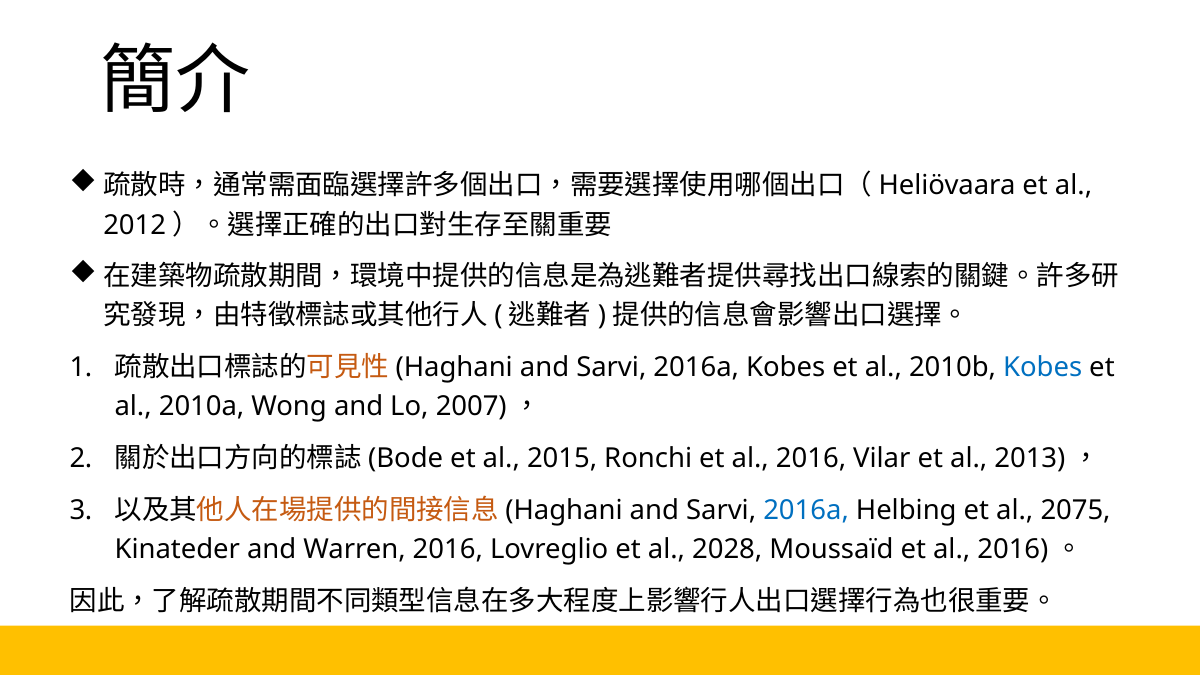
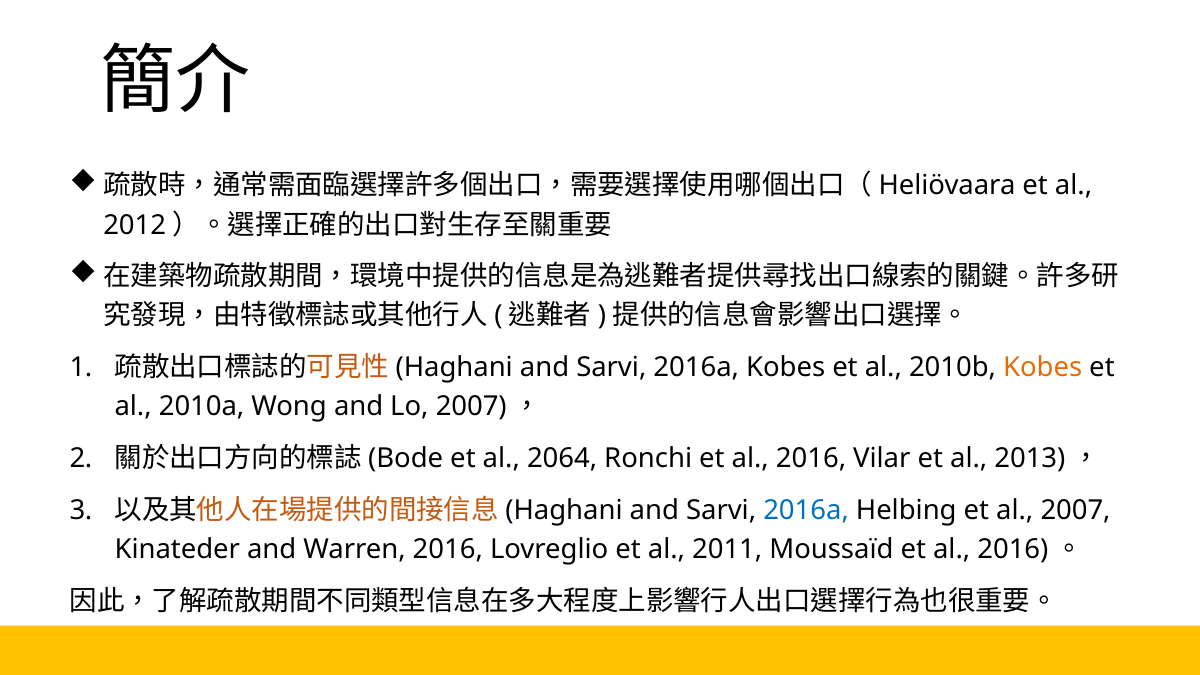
Kobes at (1043, 368) colour: blue -> orange
2015: 2015 -> 2064
al 2075: 2075 -> 2007
2028: 2028 -> 2011
